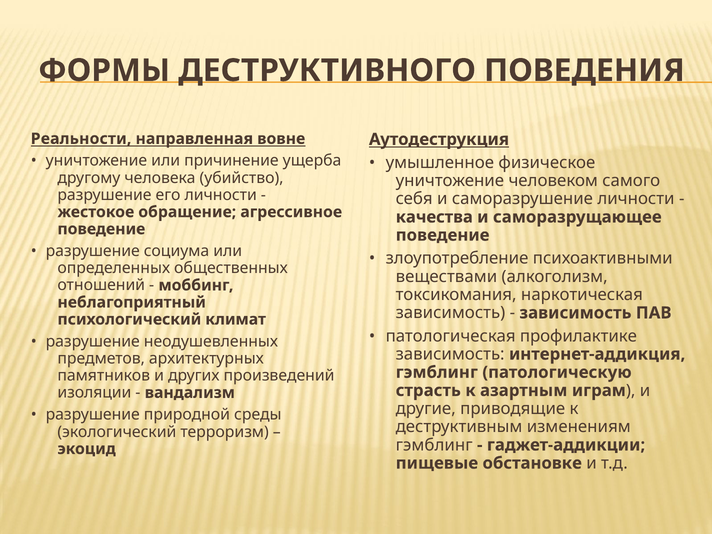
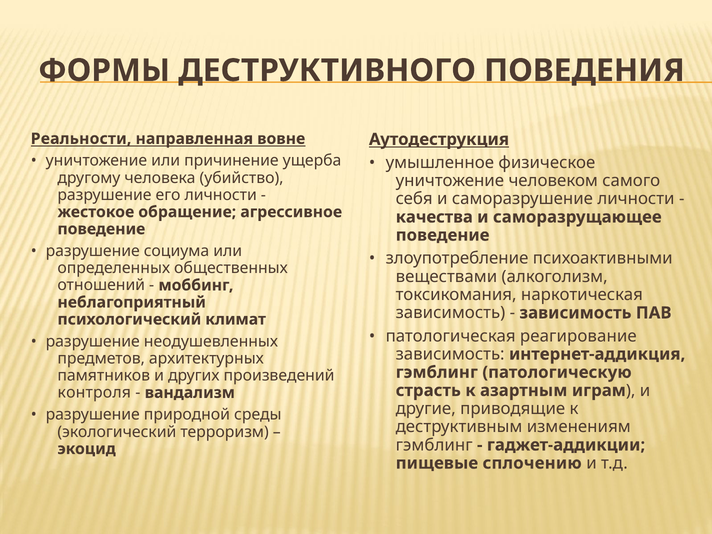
профилактике: профилактике -> реагирование
изоляции: изоляции -> контроля
обстановке: обстановке -> сплочению
